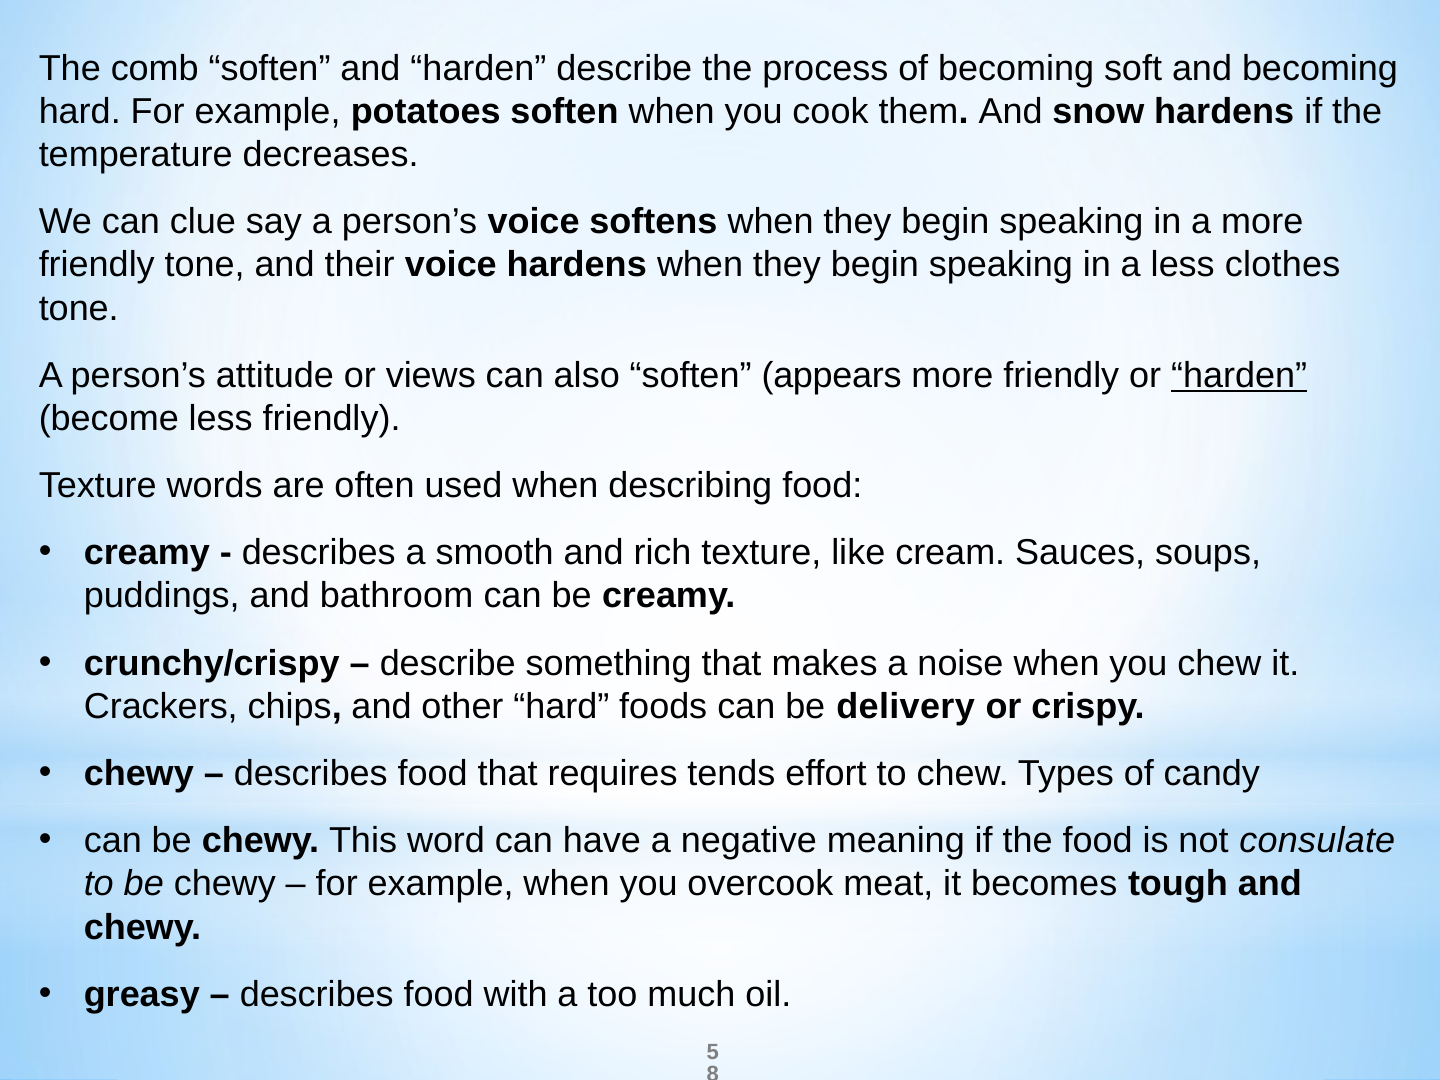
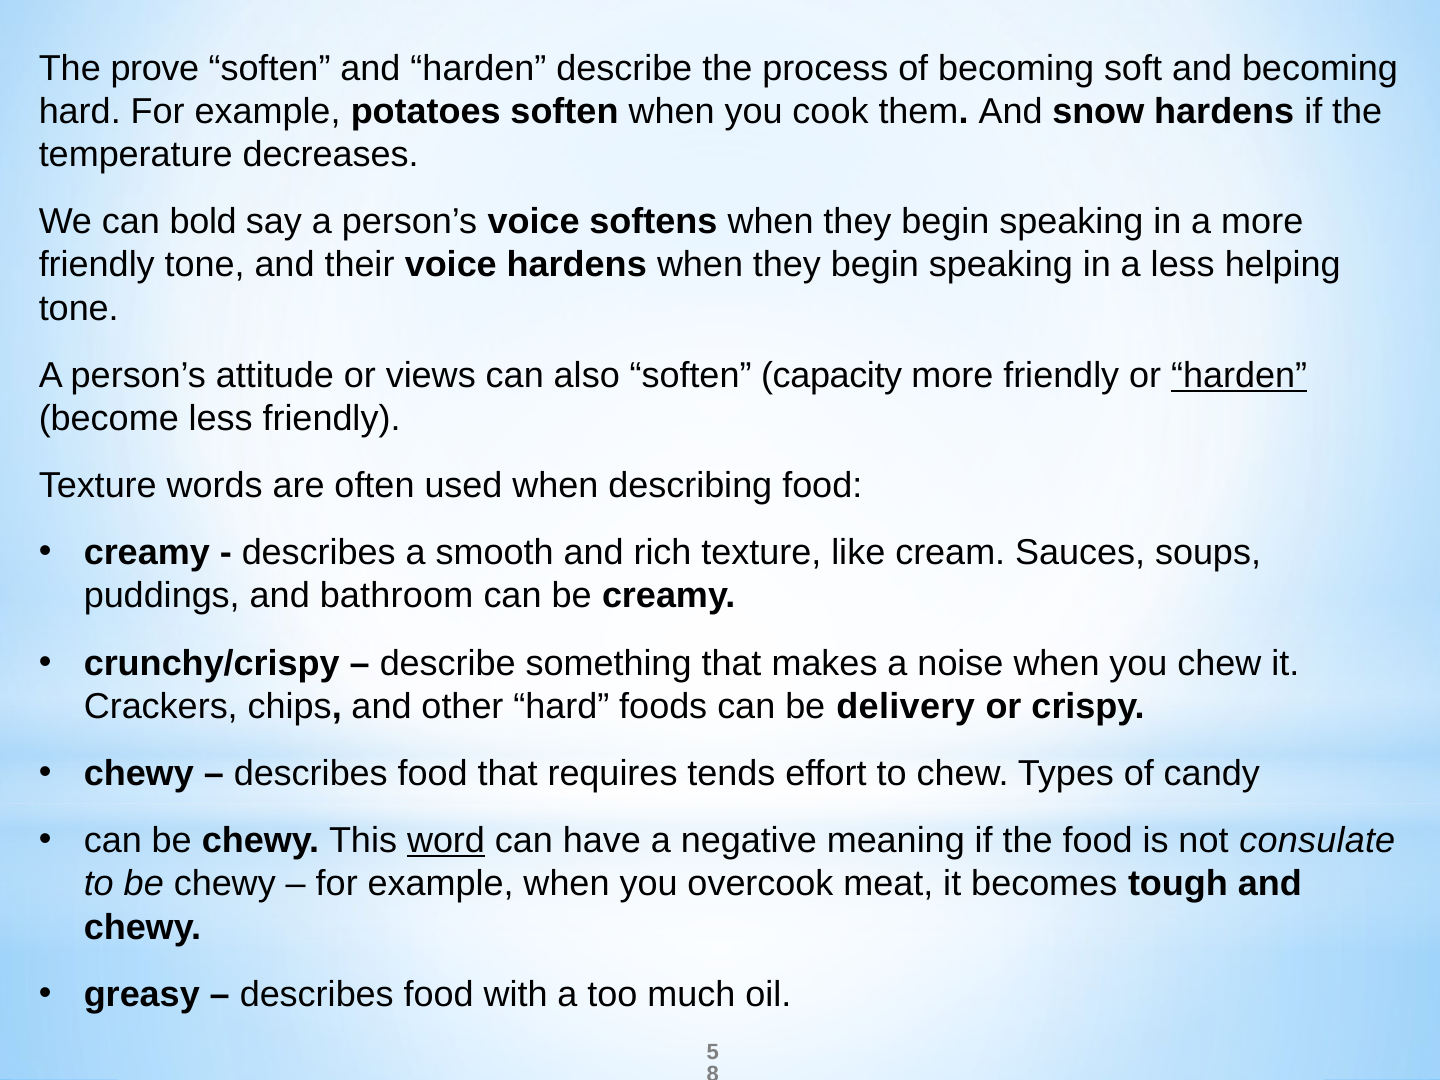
comb: comb -> prove
clue: clue -> bold
clothes: clothes -> helping
appears: appears -> capacity
word underline: none -> present
